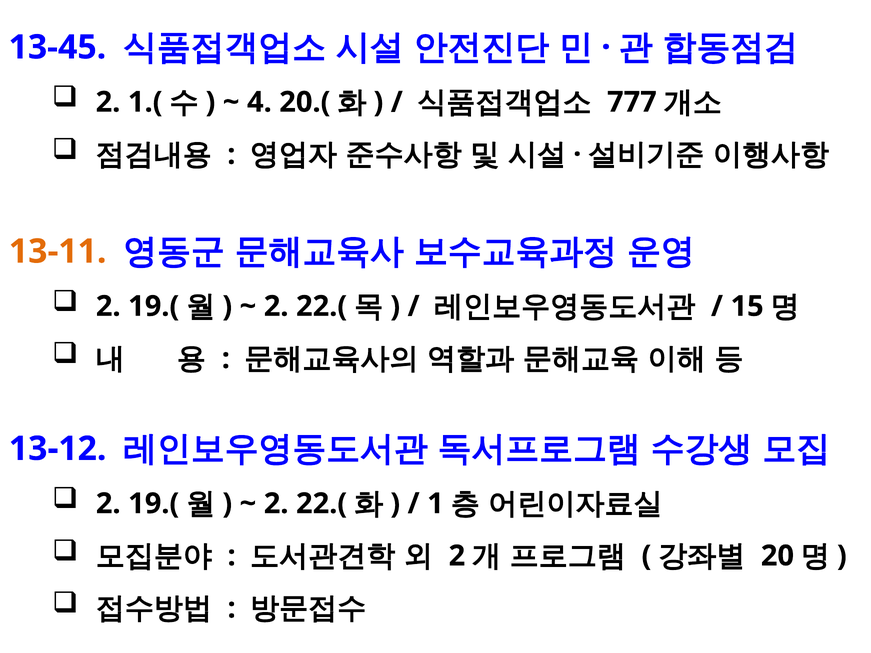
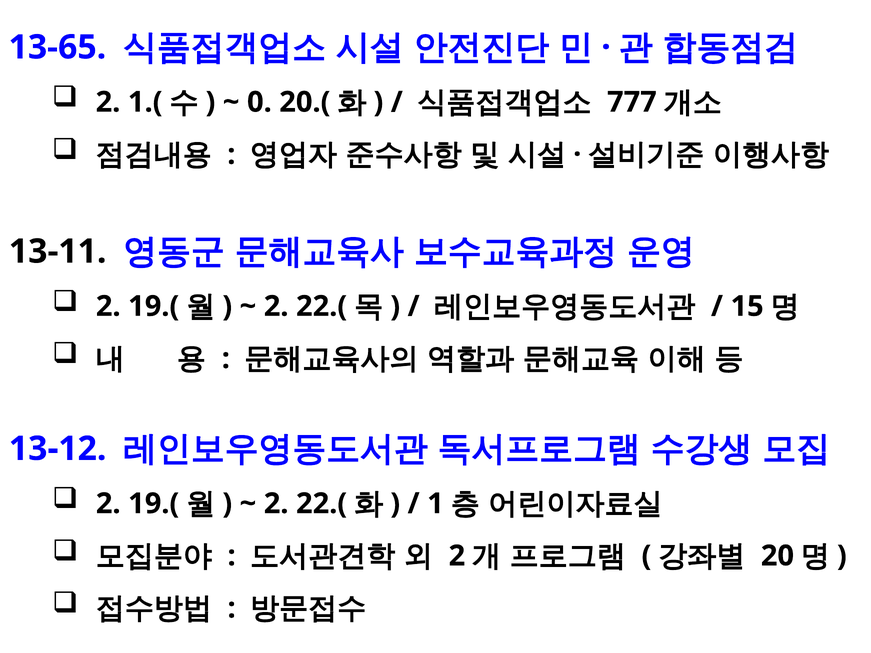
13-45: 13-45 -> 13-65
4: 4 -> 0
13-11 colour: orange -> black
